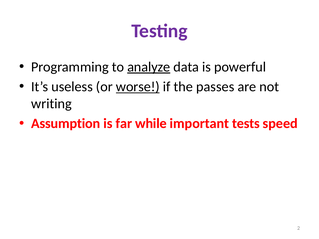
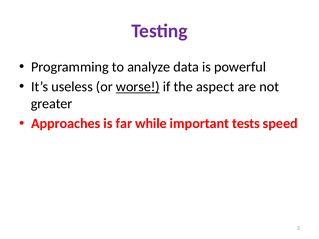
analyze underline: present -> none
passes: passes -> aspect
writing: writing -> greater
Assumption: Assumption -> Approaches
